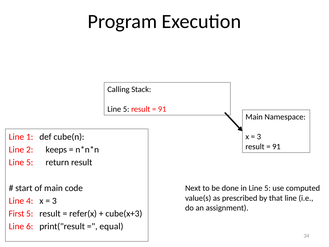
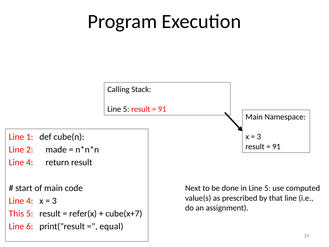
keeps: keeps -> made
5 at (30, 162): 5 -> 4
First: First -> This
cube(x+3: cube(x+3 -> cube(x+7
